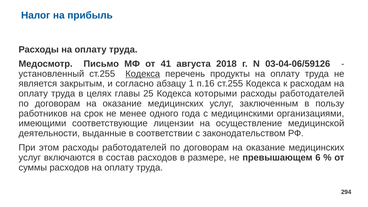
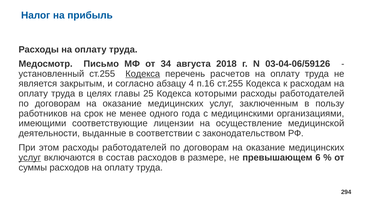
41: 41 -> 34
продукты: продукты -> расчетов
1: 1 -> 4
услуг at (30, 158) underline: none -> present
